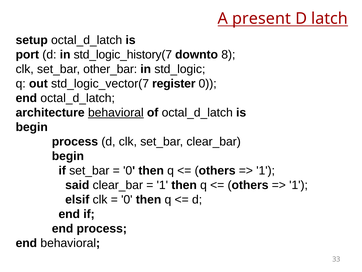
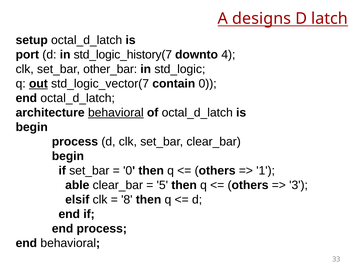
present: present -> designs
8: 8 -> 4
out underline: none -> present
register: register -> contain
said: said -> able
1 at (162, 185): 1 -> 5
1 at (299, 185): 1 -> 3
0 at (127, 199): 0 -> 8
